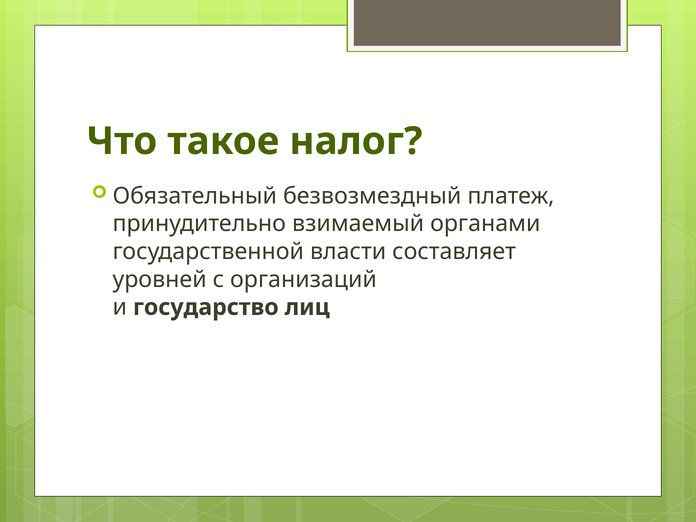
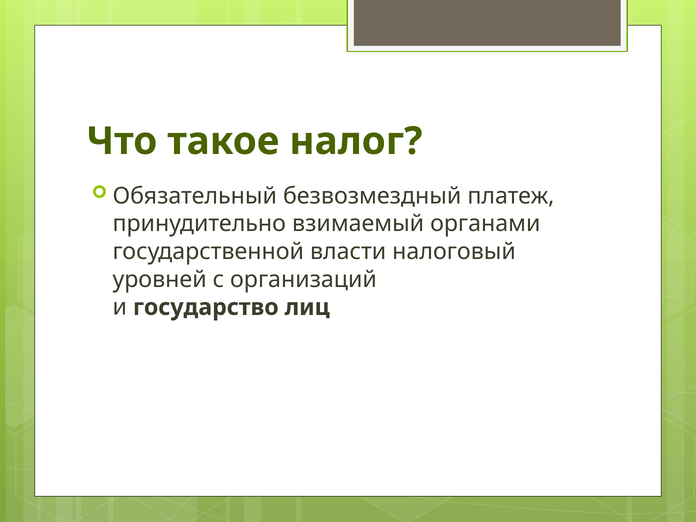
составляет: составляет -> налоговый
